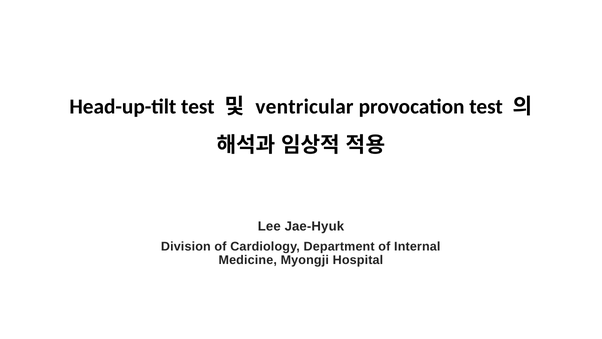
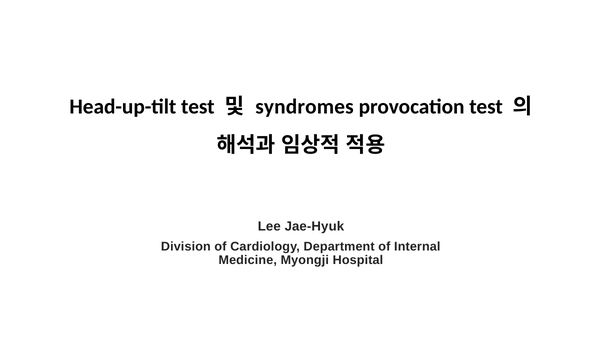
ventricular: ventricular -> syndromes
